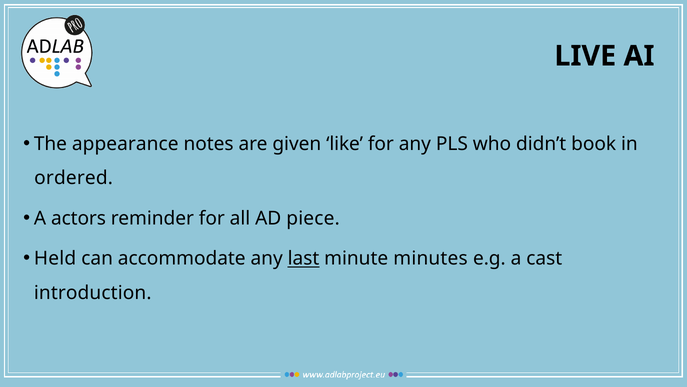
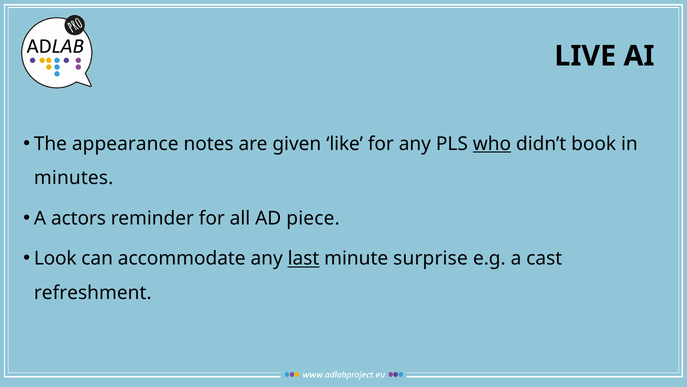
who underline: none -> present
ordered: ordered -> minutes
Held: Held -> Look
minutes: minutes -> surprise
introduction: introduction -> refreshment
